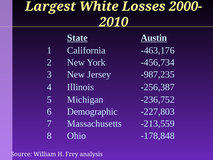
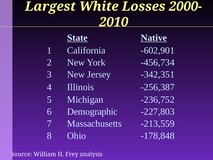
Austin: Austin -> Native
-463,176: -463,176 -> -602,901
-987,235: -987,235 -> -342,351
